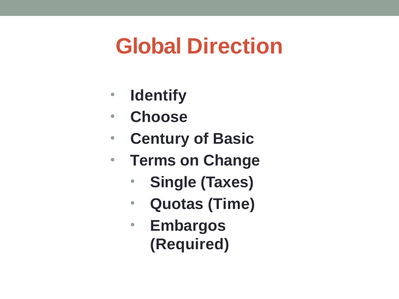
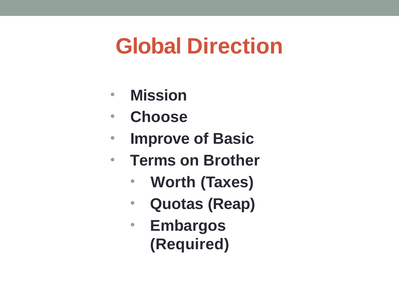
Identify: Identify -> Mission
Century: Century -> Improve
Change: Change -> Brother
Single: Single -> Worth
Time: Time -> Reap
